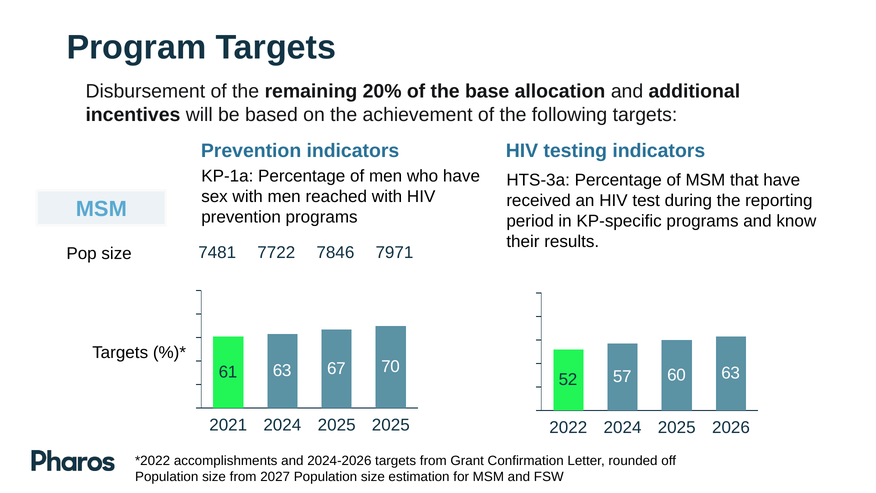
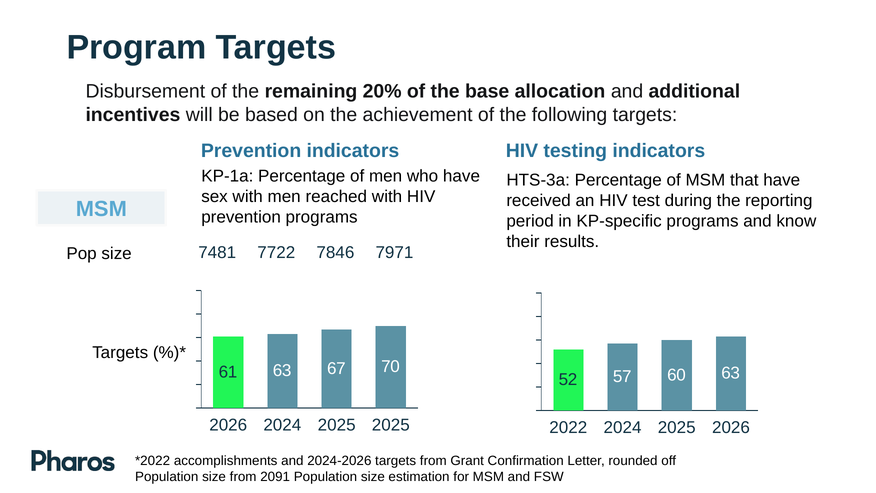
2021 at (228, 425): 2021 -> 2026
2027: 2027 -> 2091
